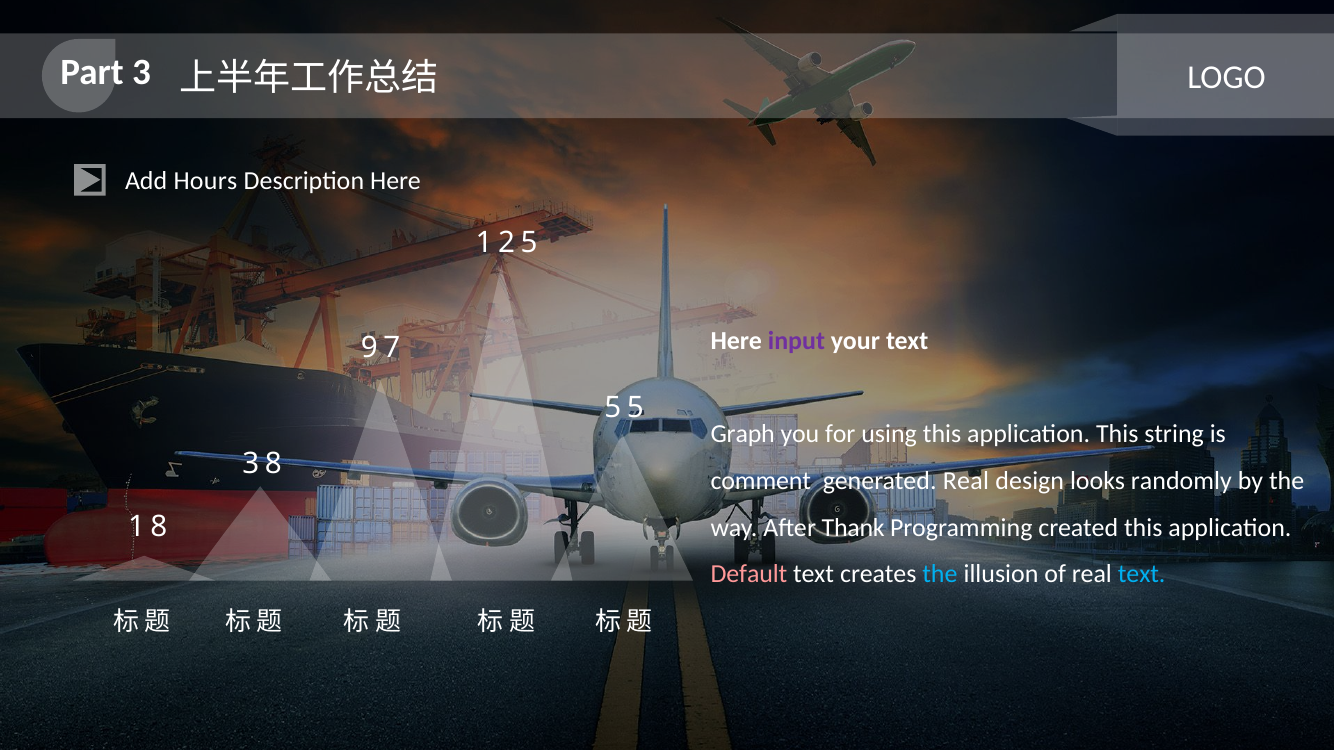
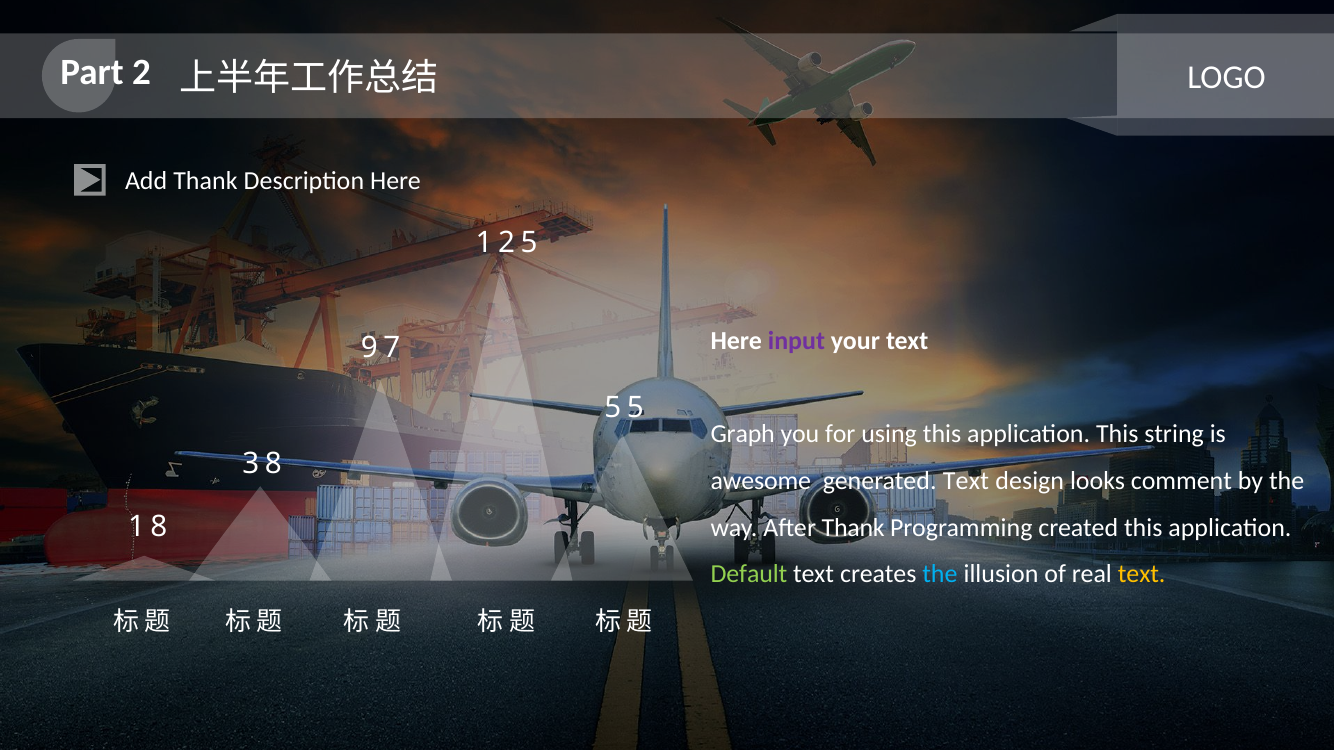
3: 3 -> 2
Add Hours: Hours -> Thank
comment: comment -> awesome
generated Real: Real -> Text
randomly: randomly -> comment
Default colour: pink -> light green
text at (1142, 575) colour: light blue -> yellow
